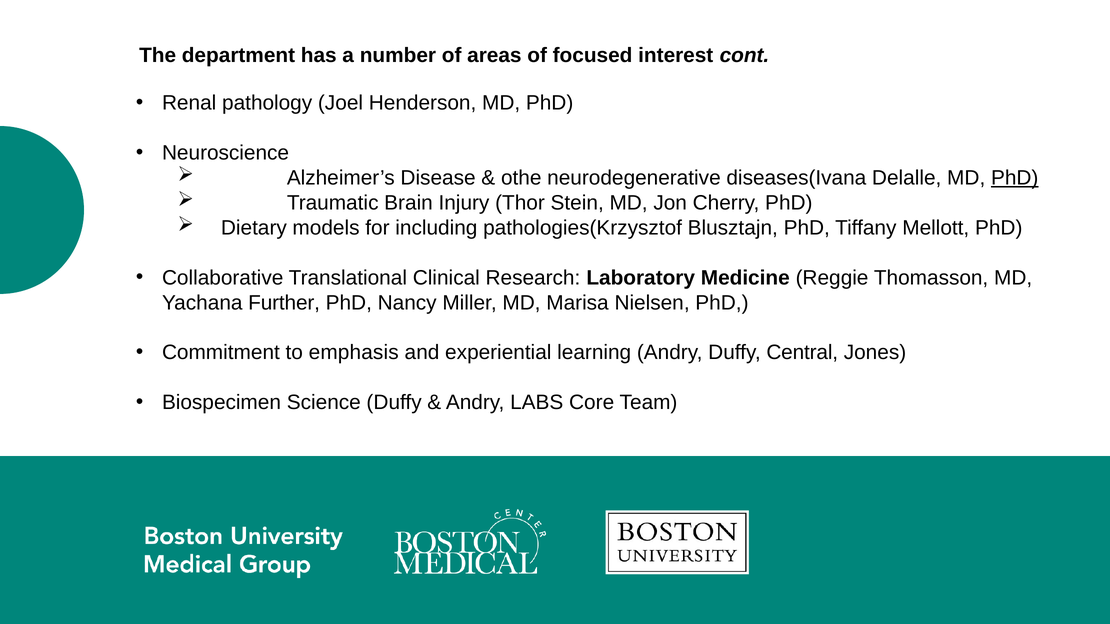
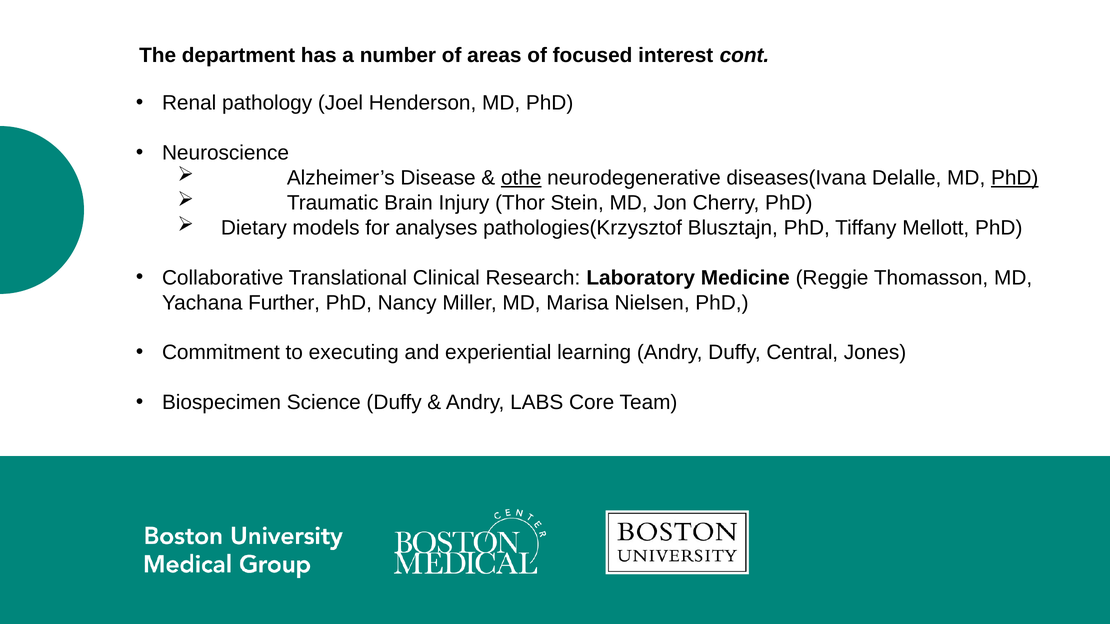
othe underline: none -> present
including: including -> analyses
emphasis: emphasis -> executing
